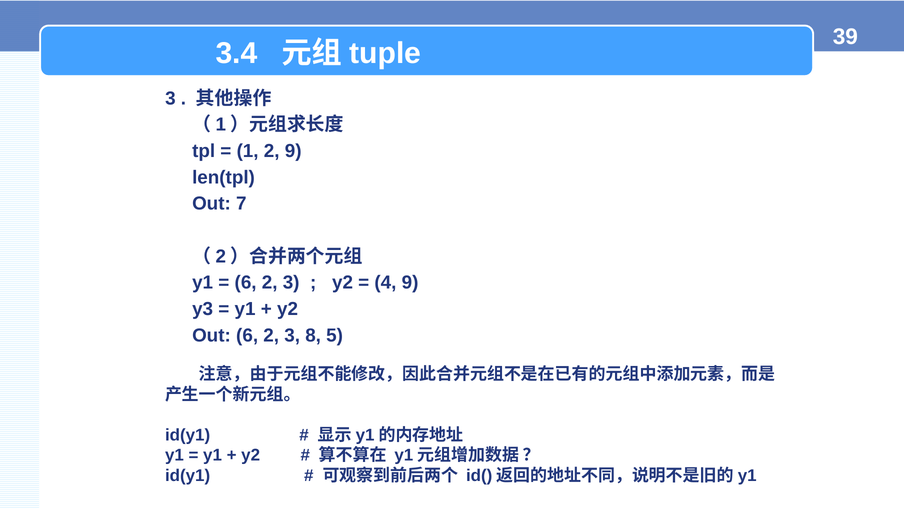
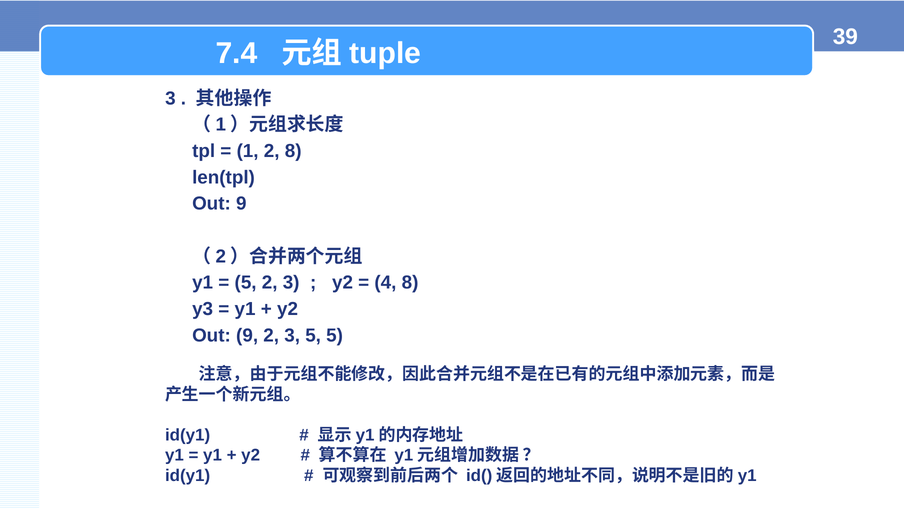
3.4: 3.4 -> 7.4
2 9: 9 -> 8
7 at (241, 204): 7 -> 9
6 at (246, 283): 6 -> 5
4 9: 9 -> 8
6 at (247, 336): 6 -> 9
3 8: 8 -> 5
